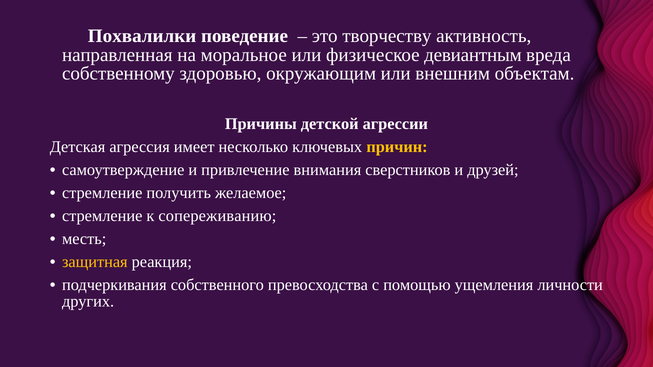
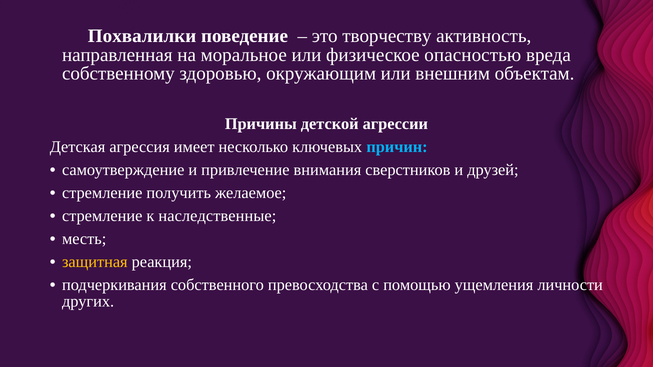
девиантным: девиантным -> опасностью
причин colour: yellow -> light blue
сопереживанию: сопереживанию -> наследственные
